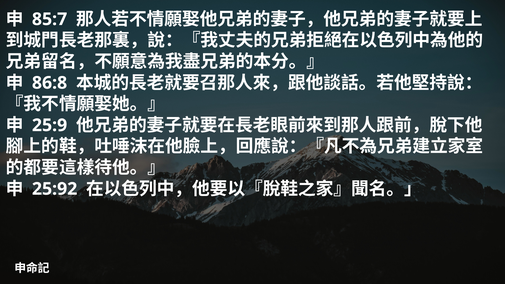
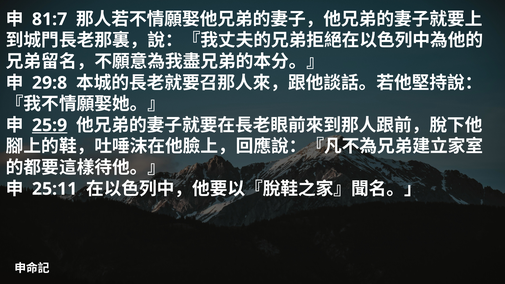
85:7: 85:7 -> 81:7
86:8: 86:8 -> 29:8
25:9 underline: none -> present
25:92: 25:92 -> 25:11
